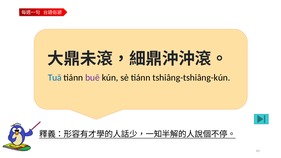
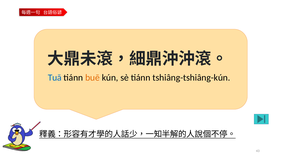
buē colour: purple -> orange
